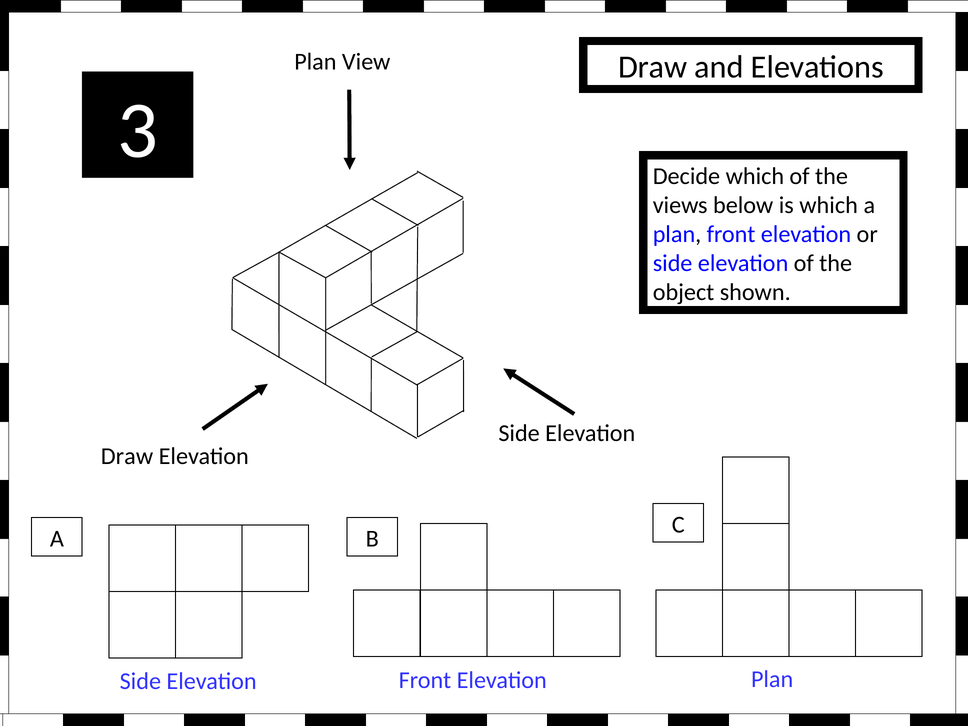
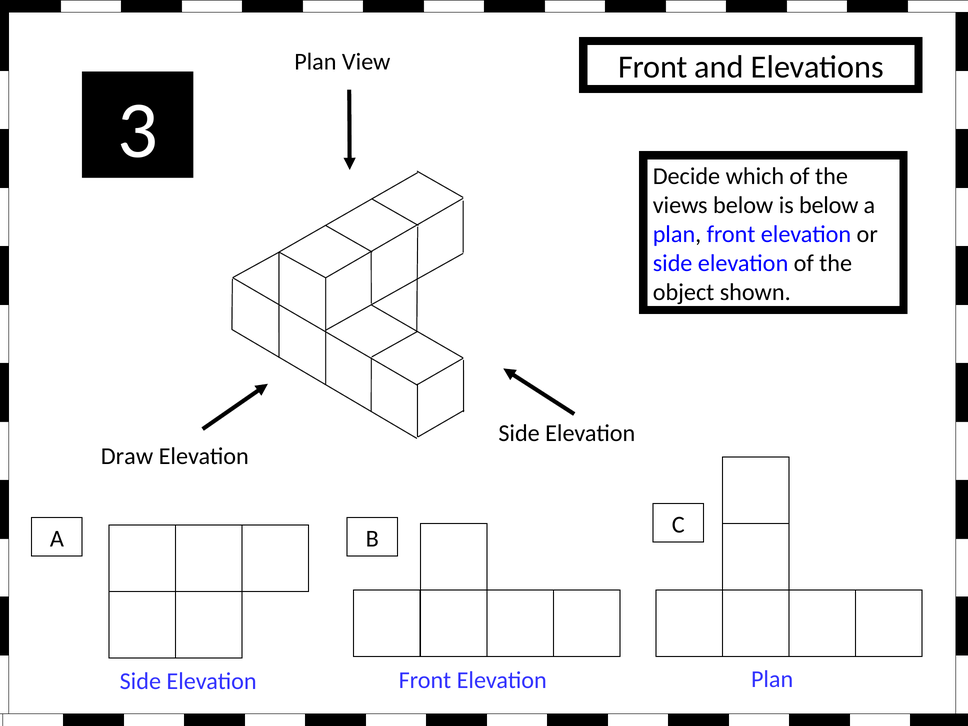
Draw at (653, 67): Draw -> Front
is which: which -> below
